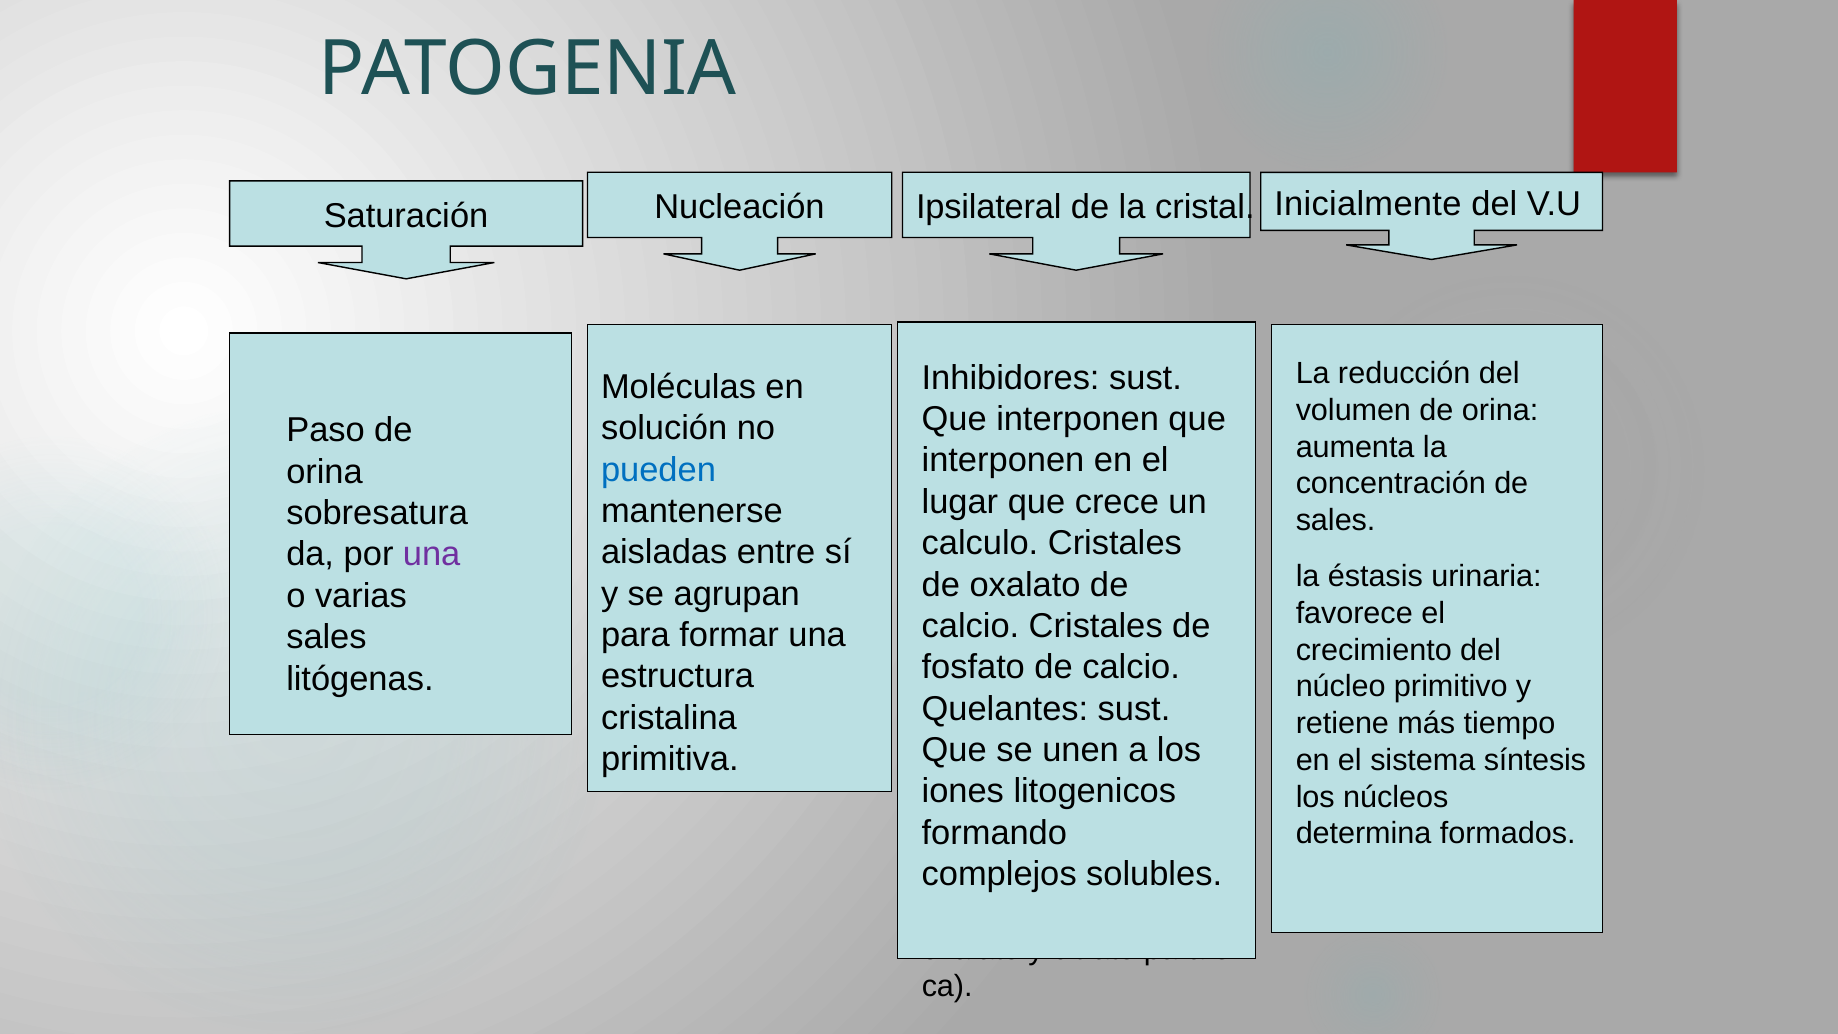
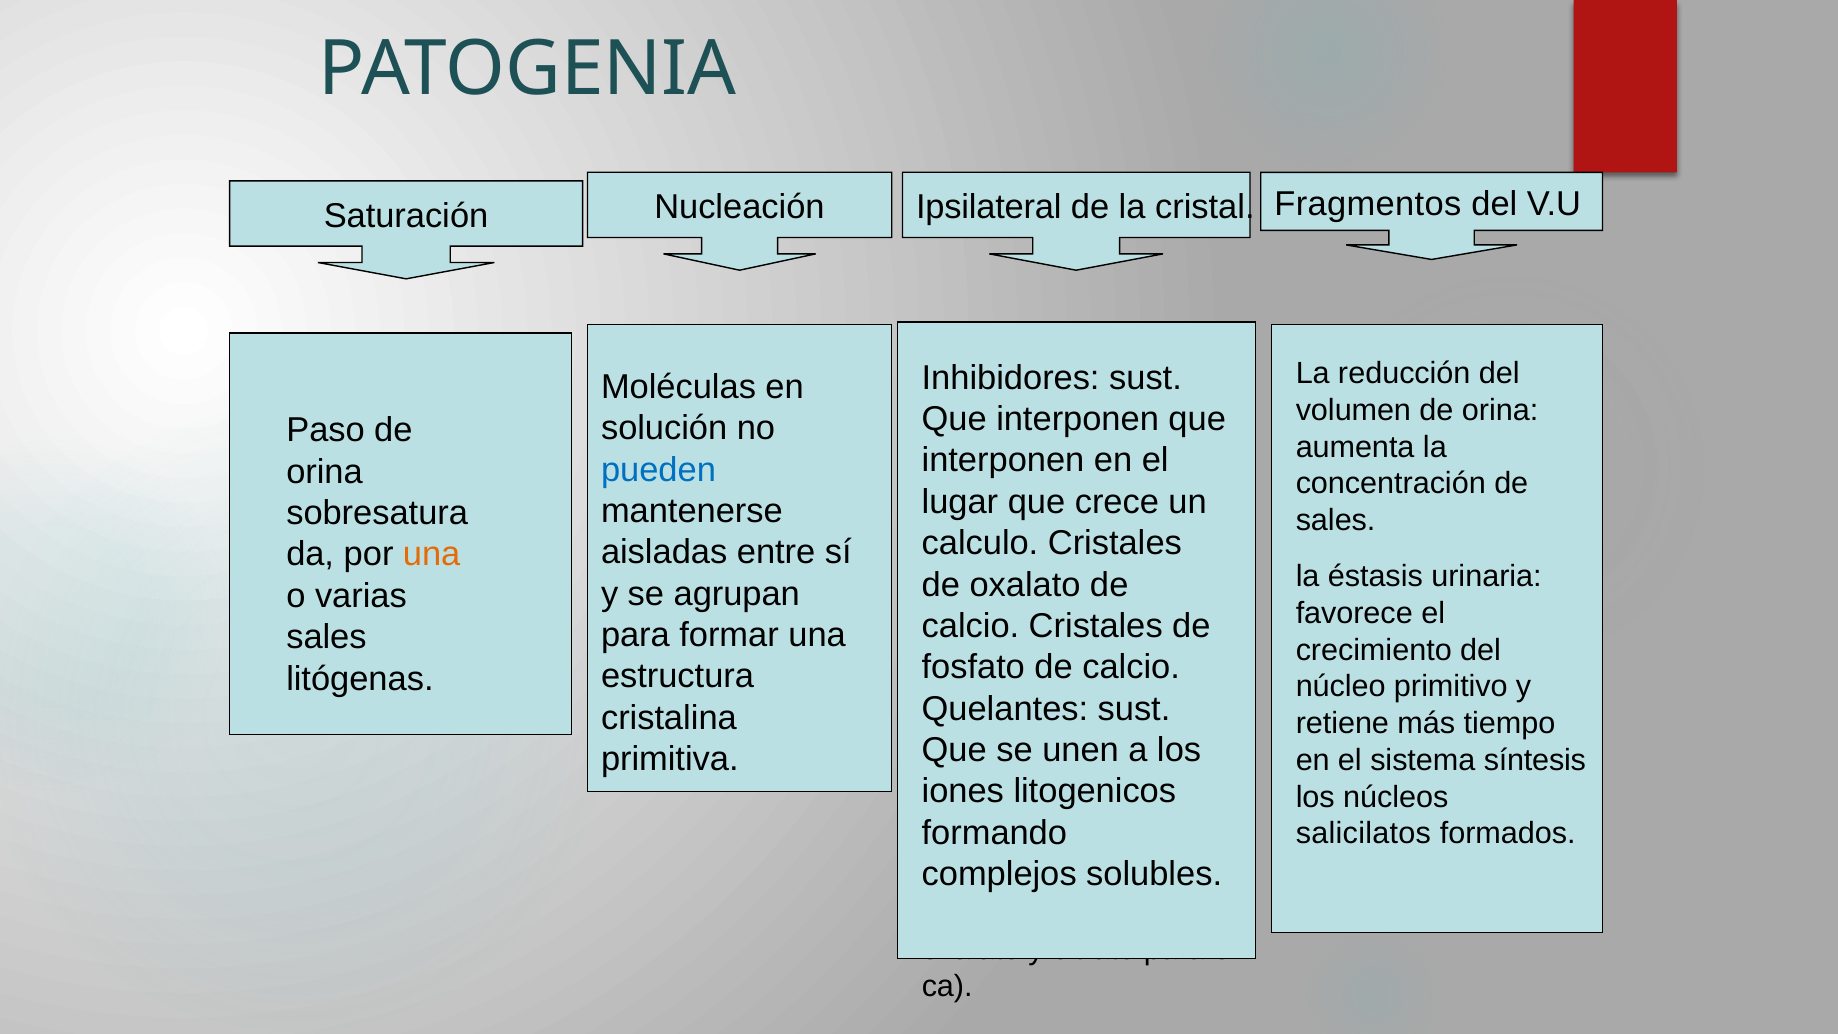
Inicialmente: Inicialmente -> Fragmentos
una at (432, 555) colour: purple -> orange
determina: determina -> salicilatos
